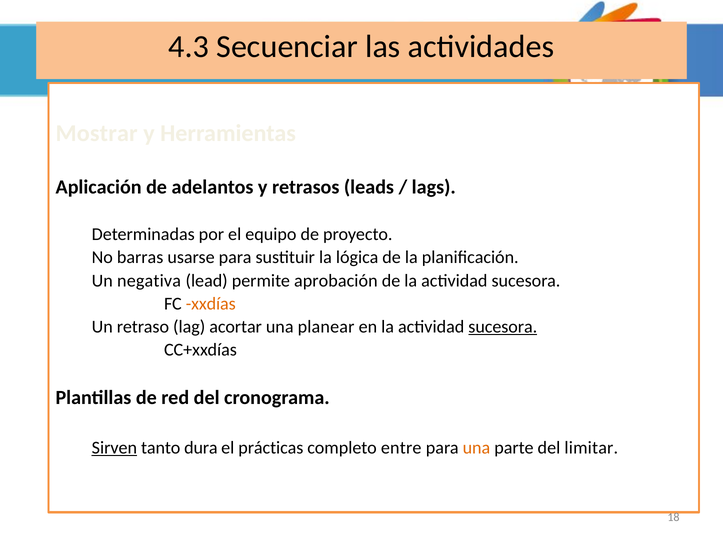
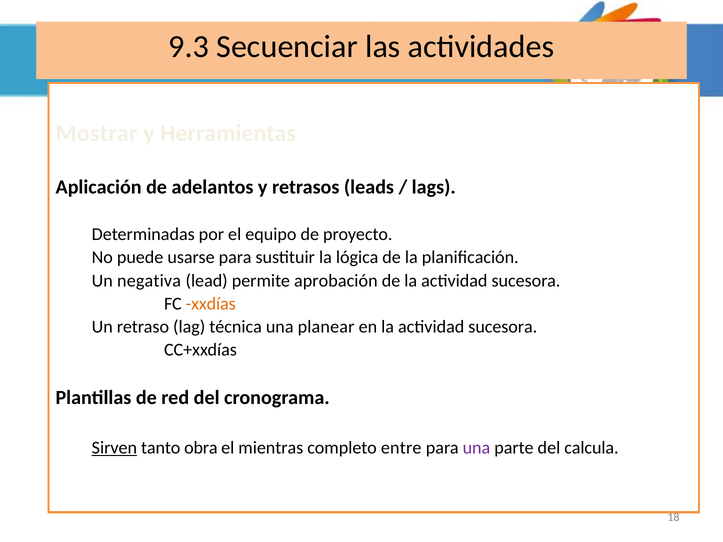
4.3: 4.3 -> 9.3
barras: barras -> puede
acortar: acortar -> técnica
sucesora at (503, 327) underline: present -> none
dura: dura -> obra
prácticas: prácticas -> mientras
una at (476, 448) colour: orange -> purple
limitar: limitar -> calcula
